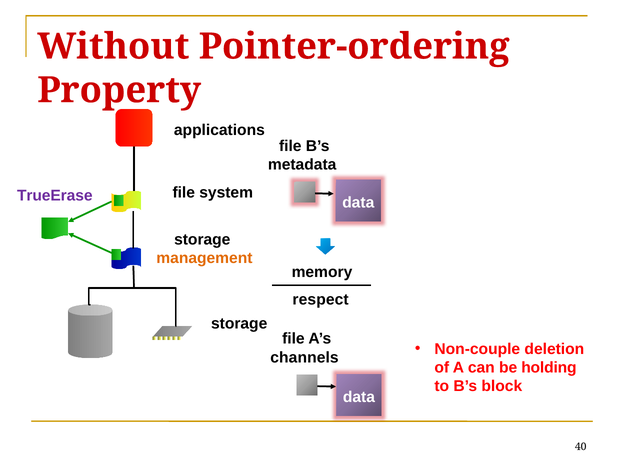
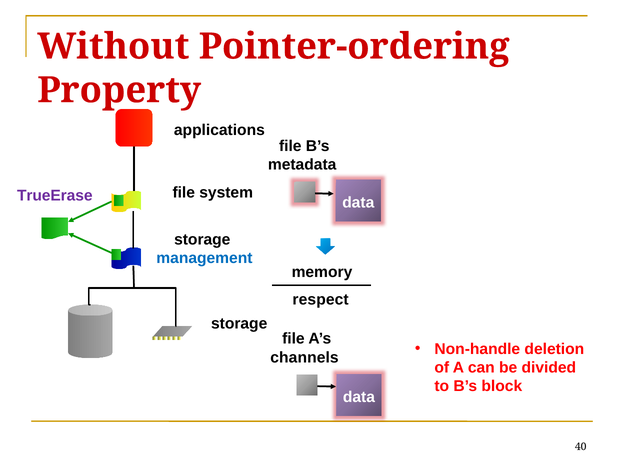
management colour: orange -> blue
Non-couple: Non-couple -> Non-handle
holding: holding -> divided
